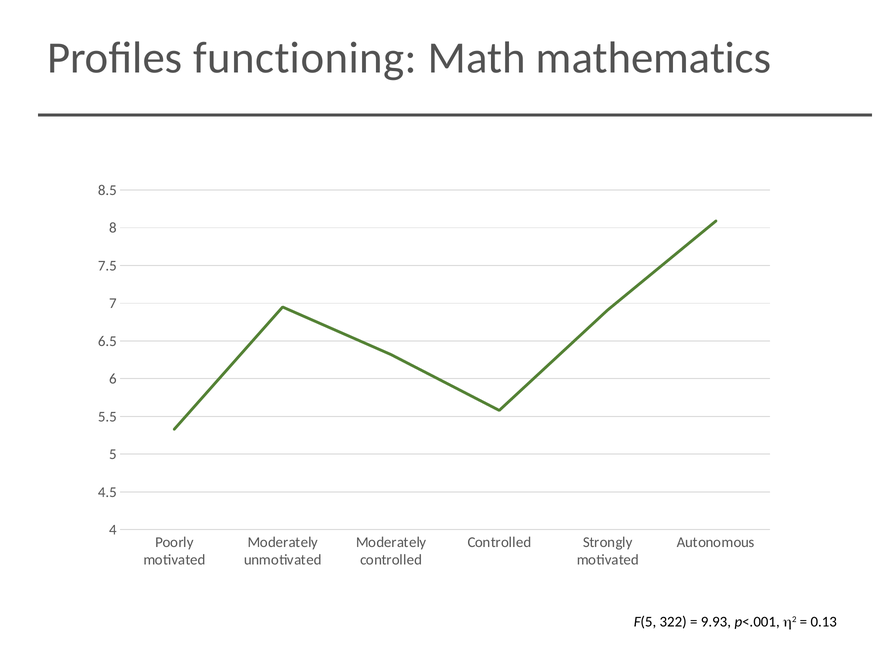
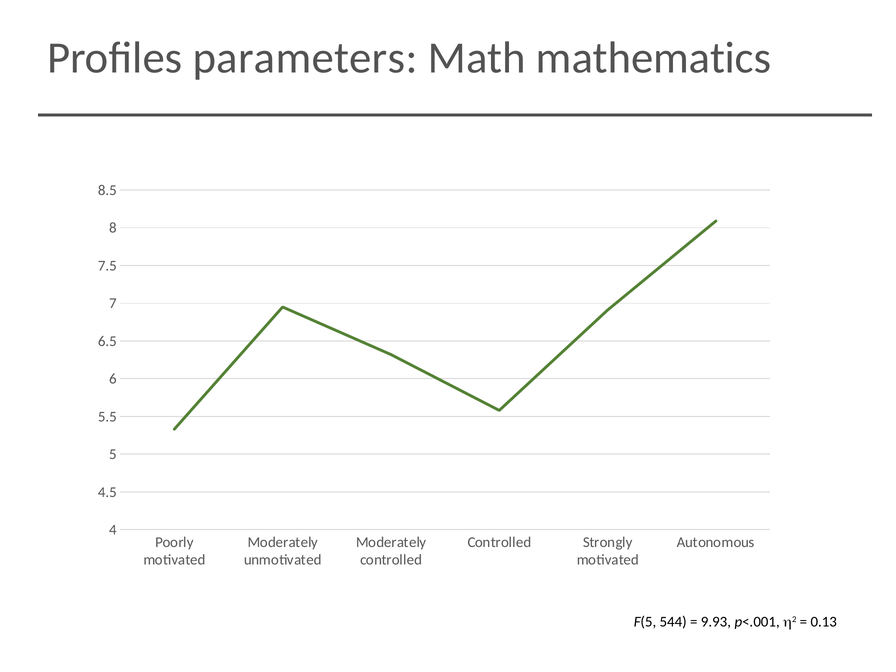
functioning: functioning -> parameters
322: 322 -> 544
